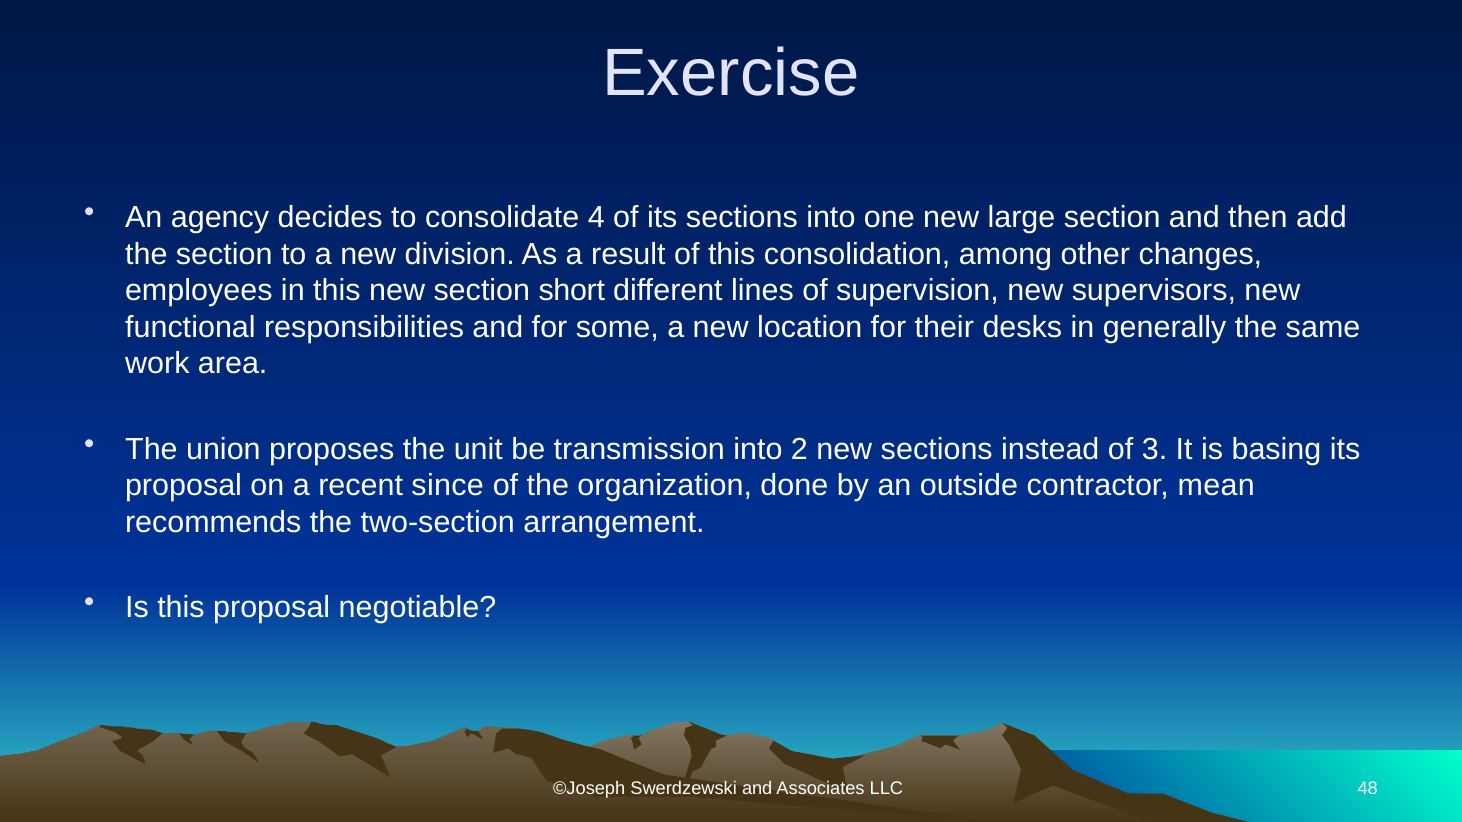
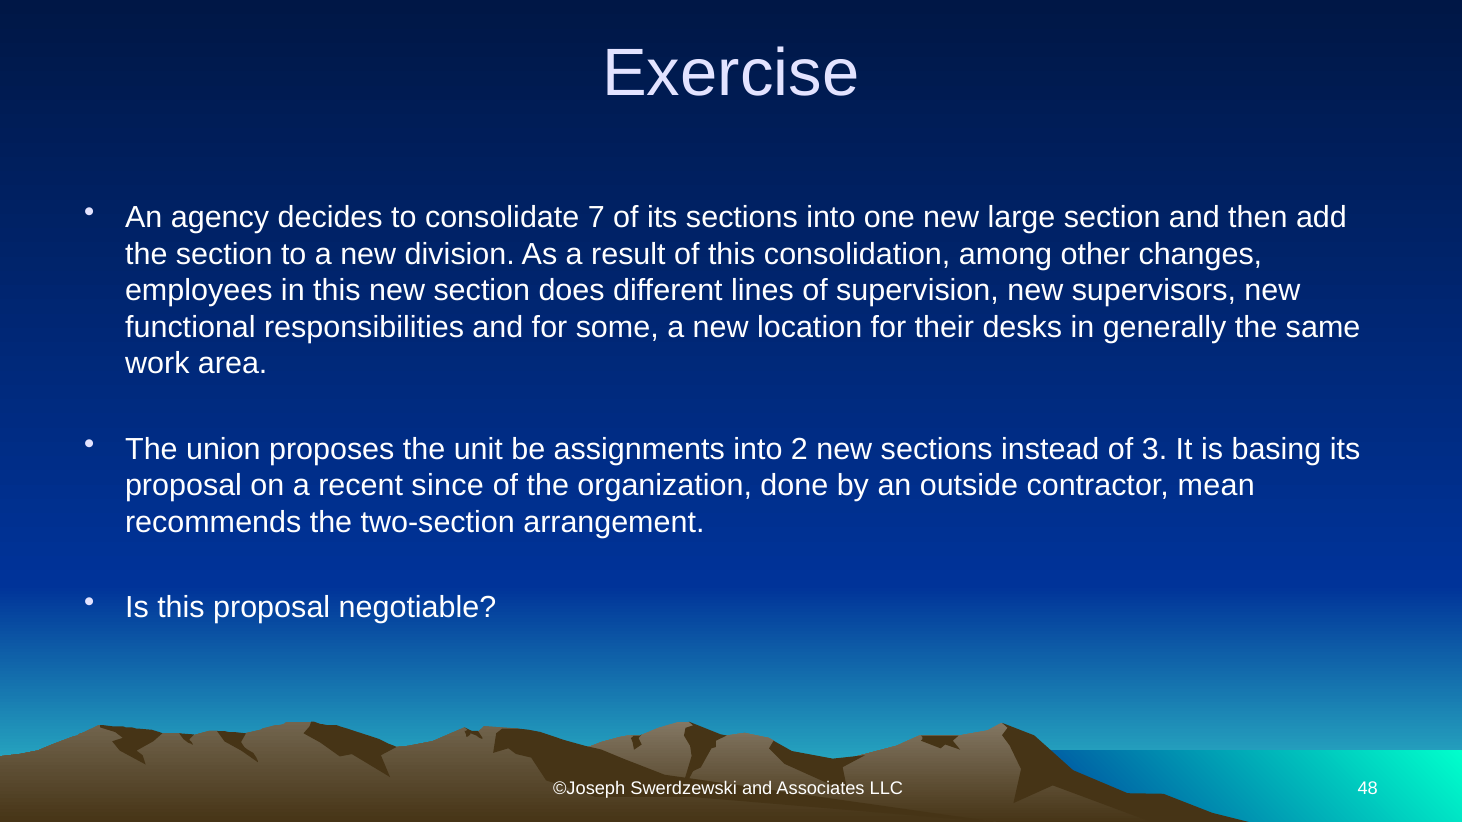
4: 4 -> 7
short: short -> does
transmission: transmission -> assignments
